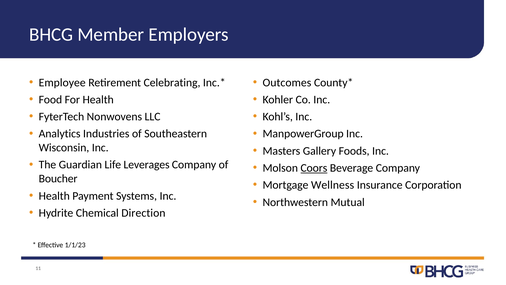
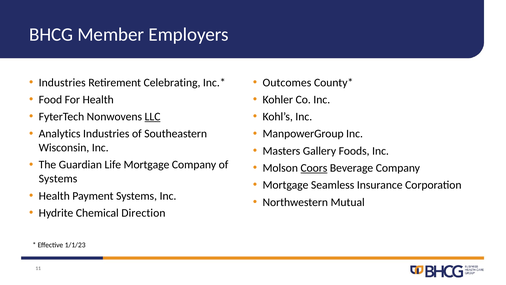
Employee at (62, 82): Employee -> Industries
LLC underline: none -> present
Life Leverages: Leverages -> Mortgage
Boucher at (58, 179): Boucher -> Systems
Wellness: Wellness -> Seamless
